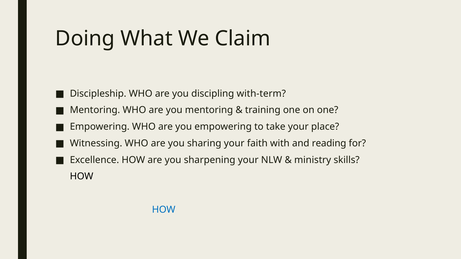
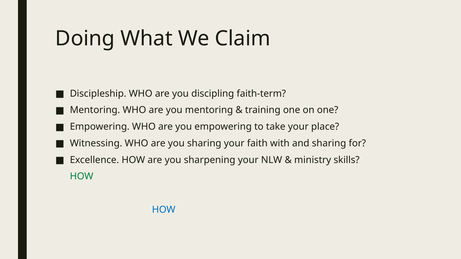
with-term: with-term -> faith-term
and reading: reading -> sharing
HOW at (82, 177) colour: black -> green
